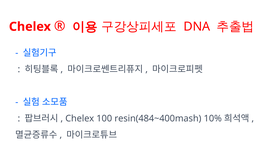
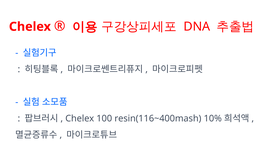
resin(484~400mash: resin(484~400mash -> resin(116~400mash
